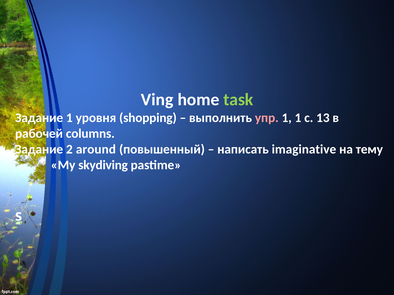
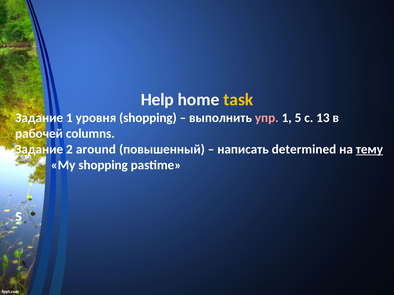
Ving: Ving -> Help
task colour: light green -> yellow
1 1: 1 -> 5
imaginative: imaginative -> determined
тему underline: none -> present
My skydiving: skydiving -> shopping
